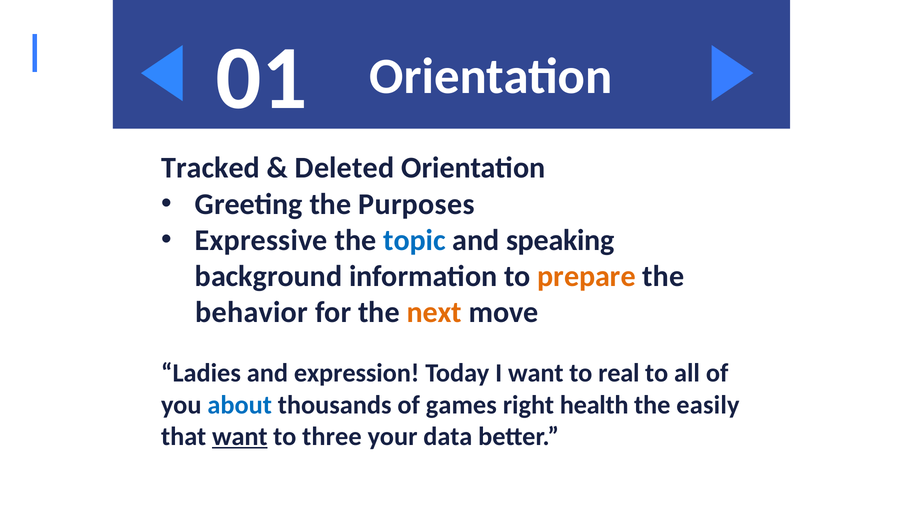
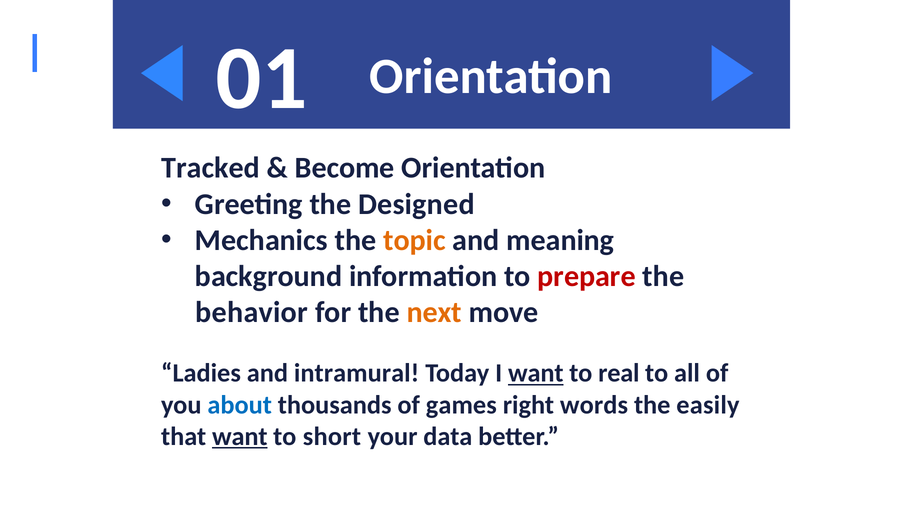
Deleted: Deleted -> Become
Purposes: Purposes -> Designed
Expressive: Expressive -> Mechanics
topic colour: blue -> orange
speaking: speaking -> meaning
prepare colour: orange -> red
expression: expression -> intramural
want at (536, 373) underline: none -> present
health: health -> words
three: three -> short
